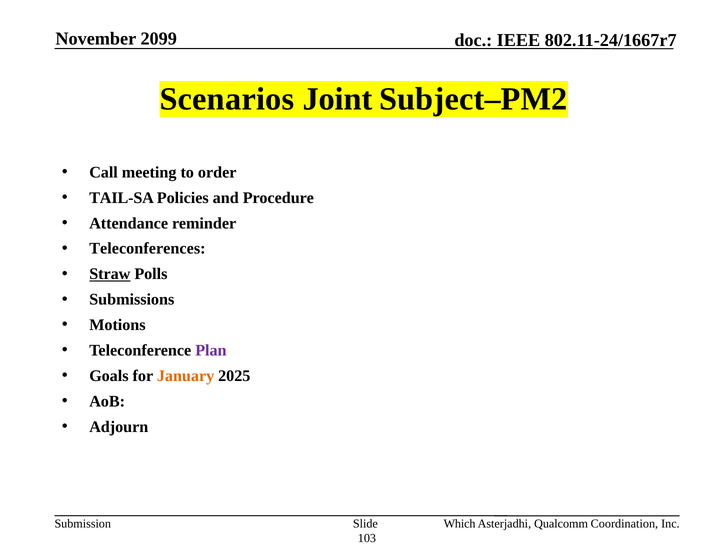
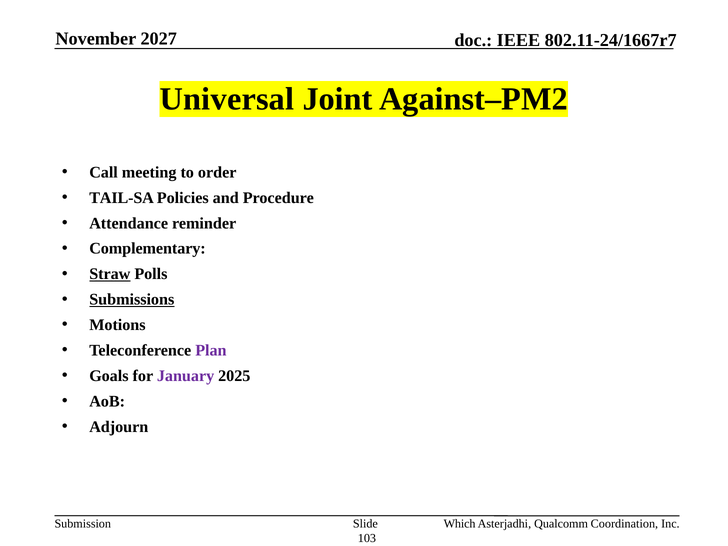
2099: 2099 -> 2027
Scenarios: Scenarios -> Universal
Subject–PM2: Subject–PM2 -> Against–PM2
Teleconferences: Teleconferences -> Complementary
Submissions underline: none -> present
January colour: orange -> purple
